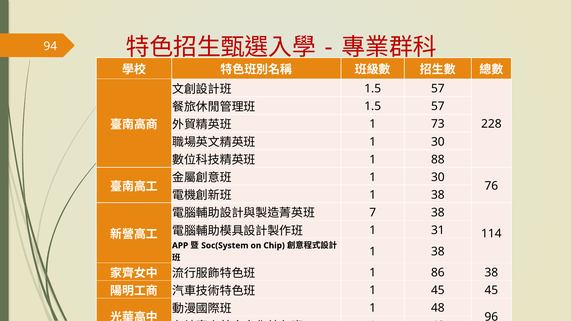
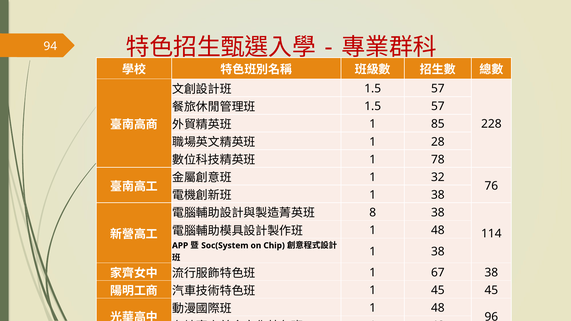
73: 73 -> 85
30 at (438, 142): 30 -> 28
88: 88 -> 78
30 at (438, 177): 30 -> 32
7: 7 -> 8
31 at (438, 230): 31 -> 48
86: 86 -> 67
